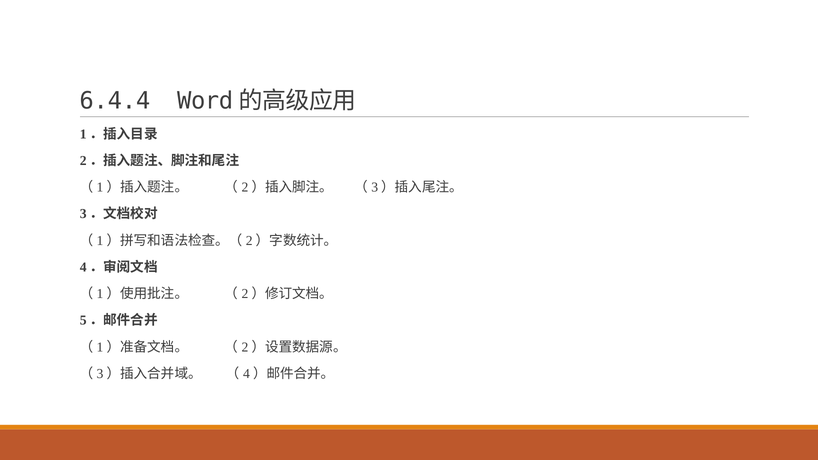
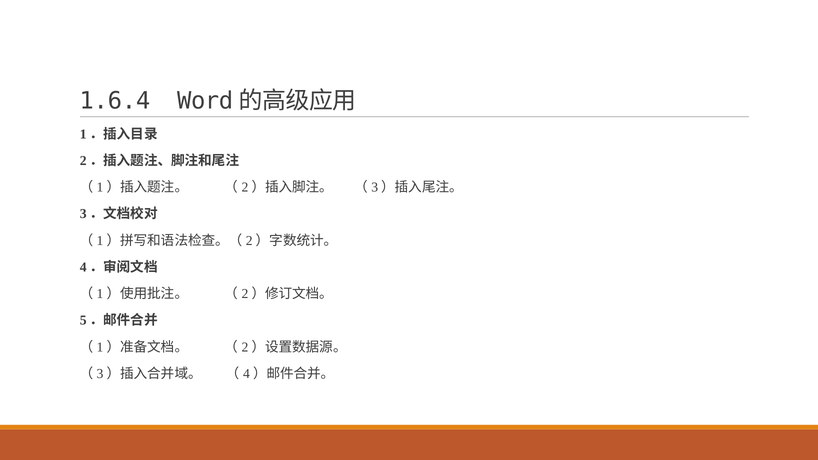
6.4.4: 6.4.4 -> 1.6.4
